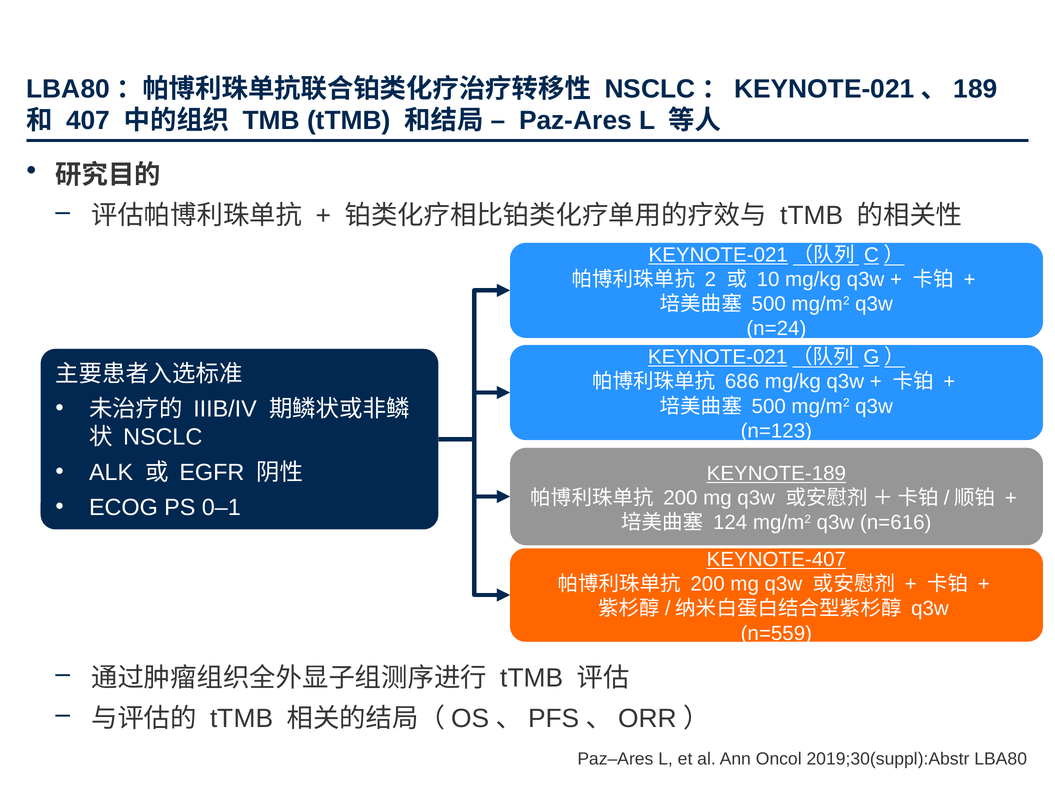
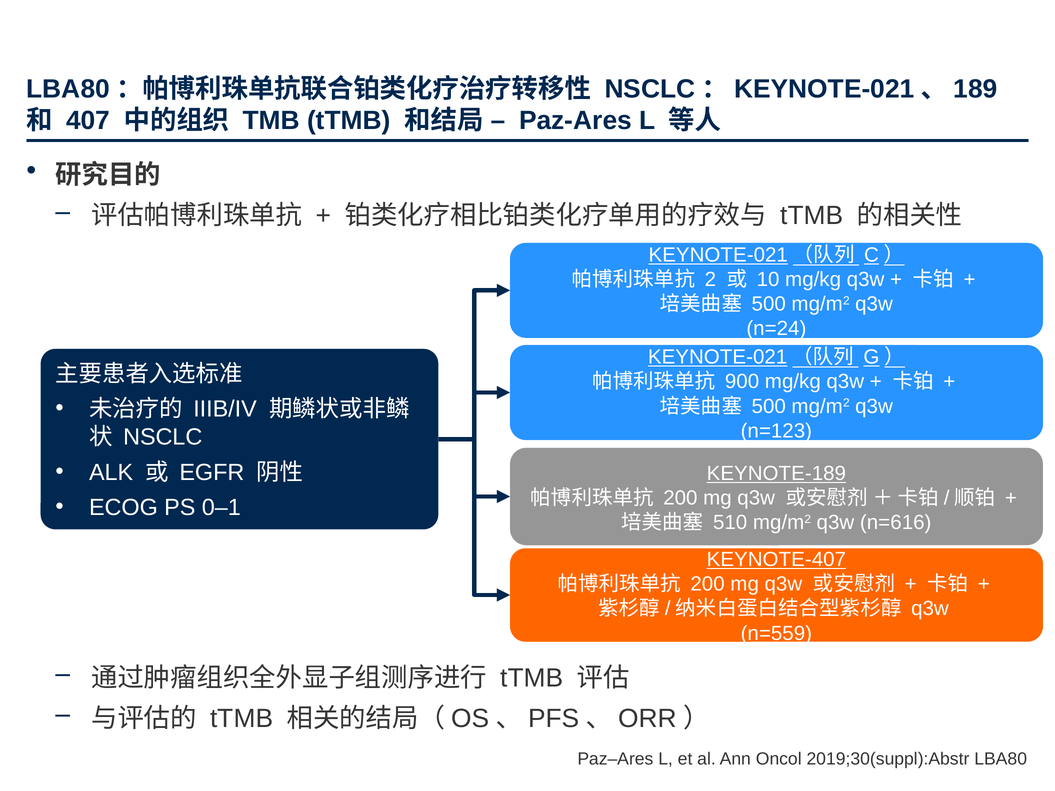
686: 686 -> 900
124: 124 -> 510
